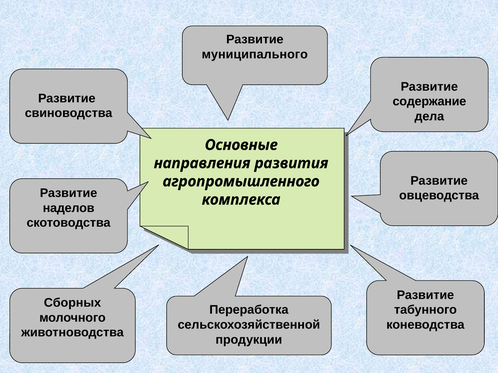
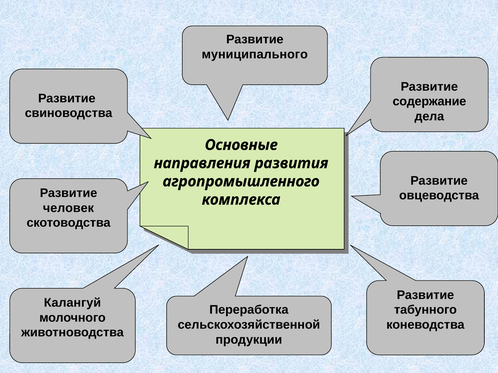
наделов: наделов -> человек
Сборных: Сборных -> Калангуй
